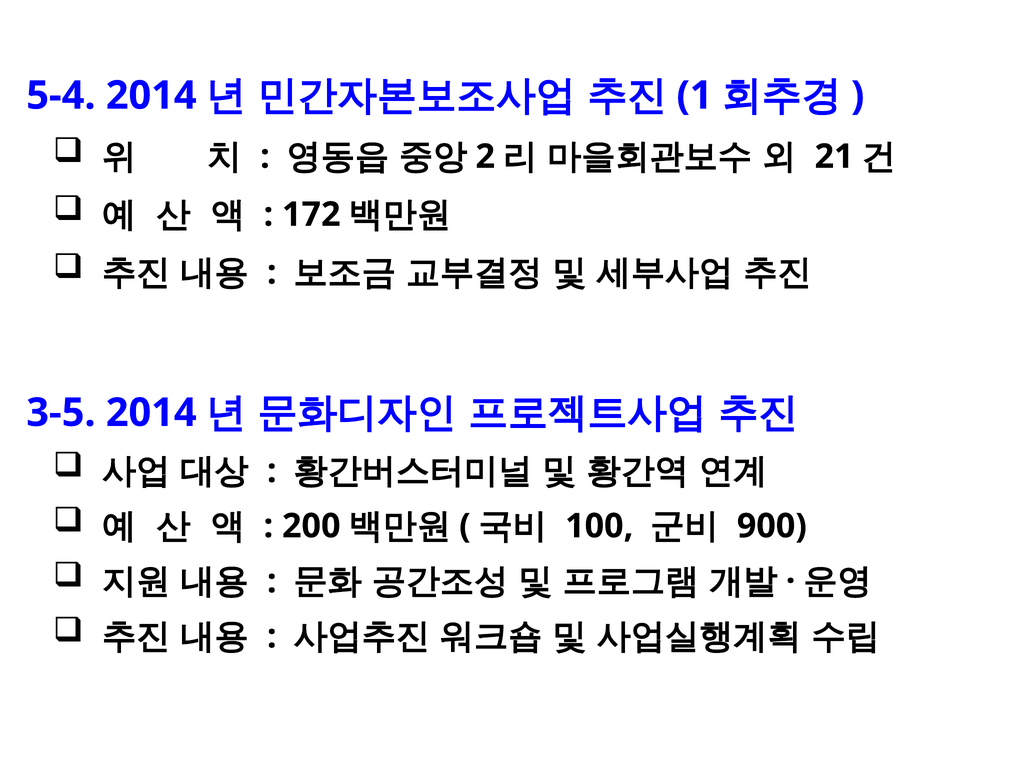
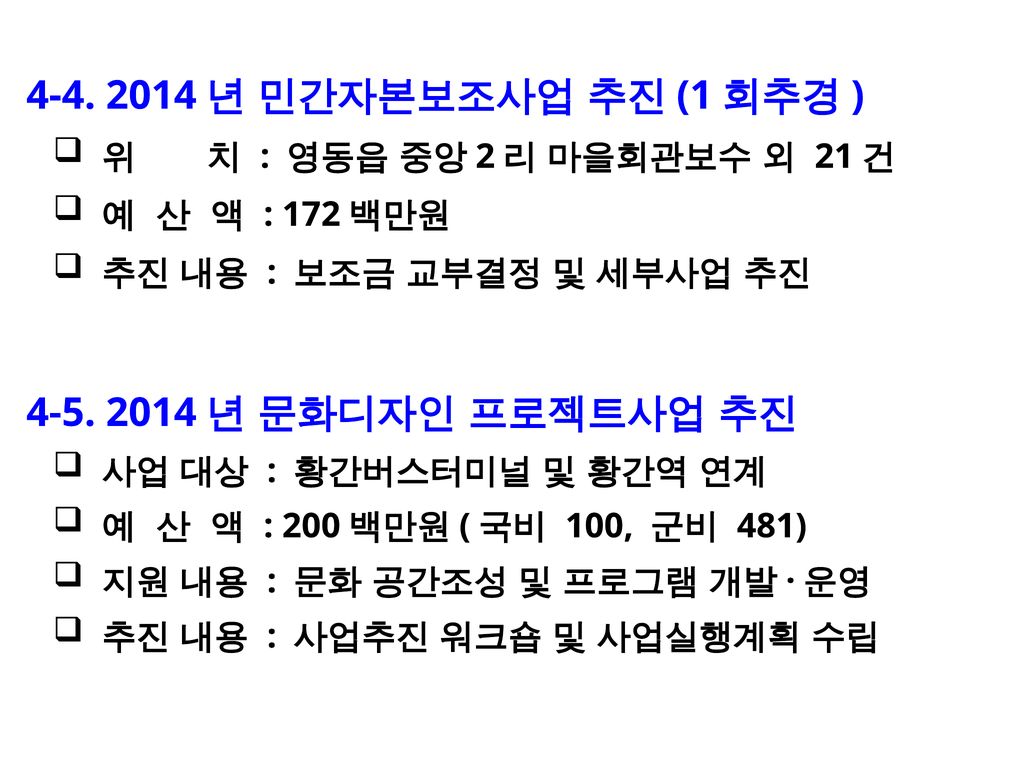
5-4: 5-4 -> 4-4
3-5: 3-5 -> 4-5
900: 900 -> 481
